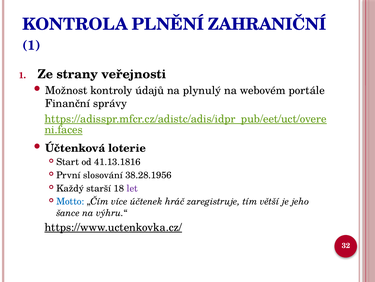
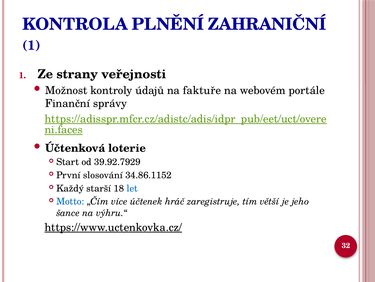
plynulý: plynulý -> faktuře
41.13.1816: 41.13.1816 -> 39.92.7929
38.28.1956: 38.28.1956 -> 34.86.1152
let colour: purple -> blue
